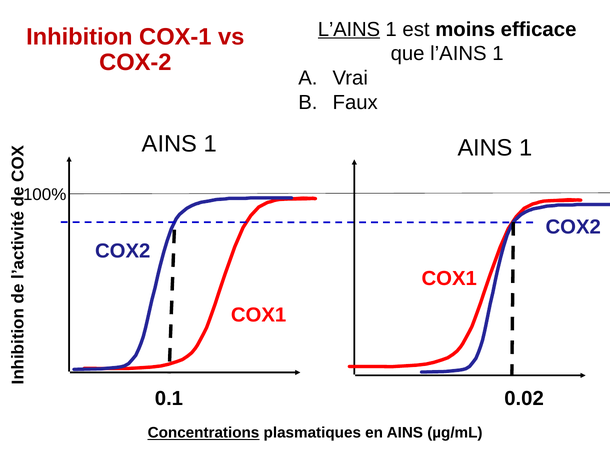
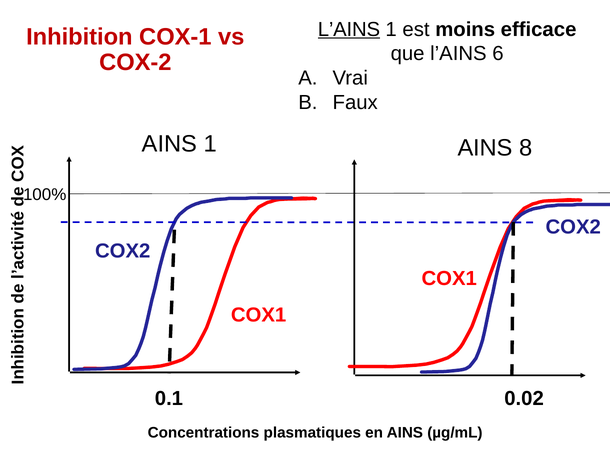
que l’AINS 1: 1 -> 6
1 AINS 1: 1 -> 8
Concentrations underline: present -> none
